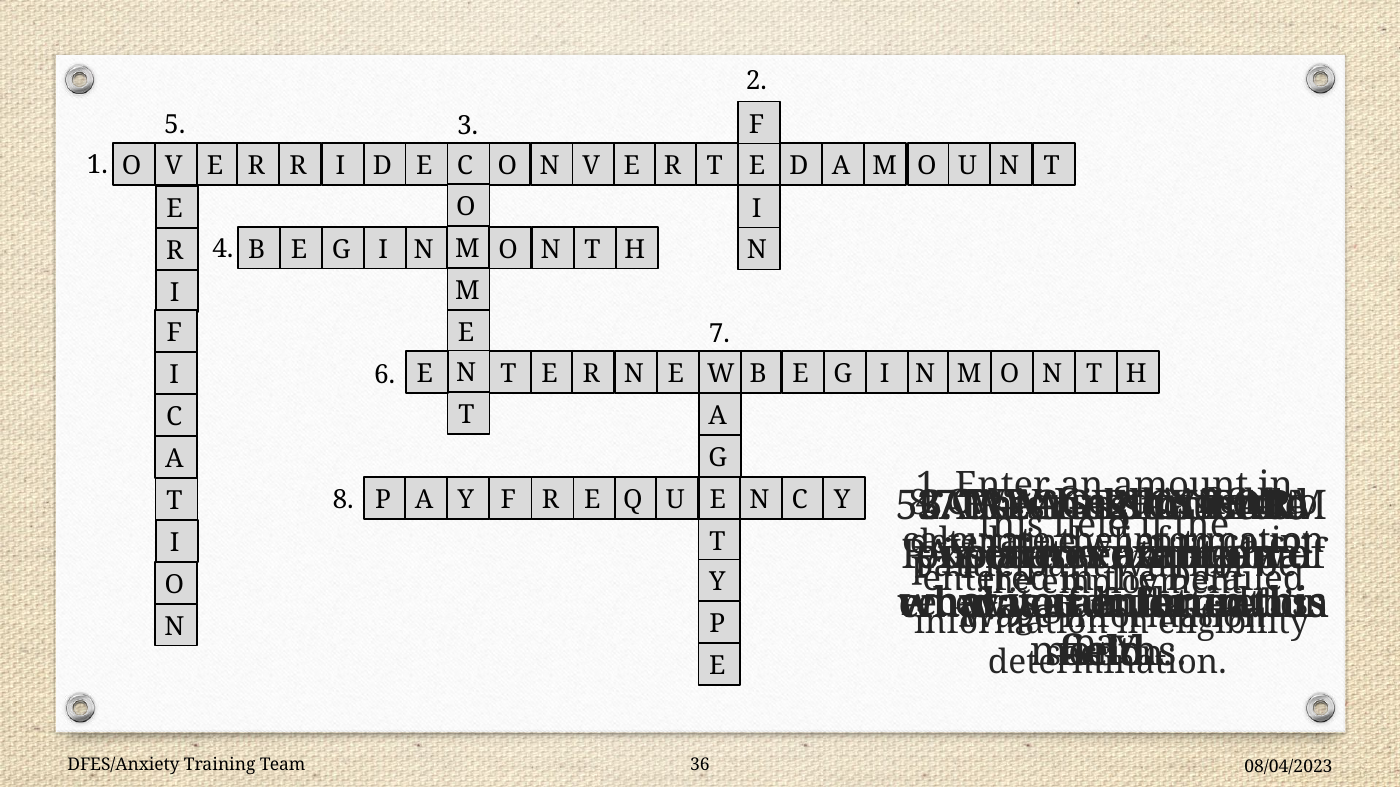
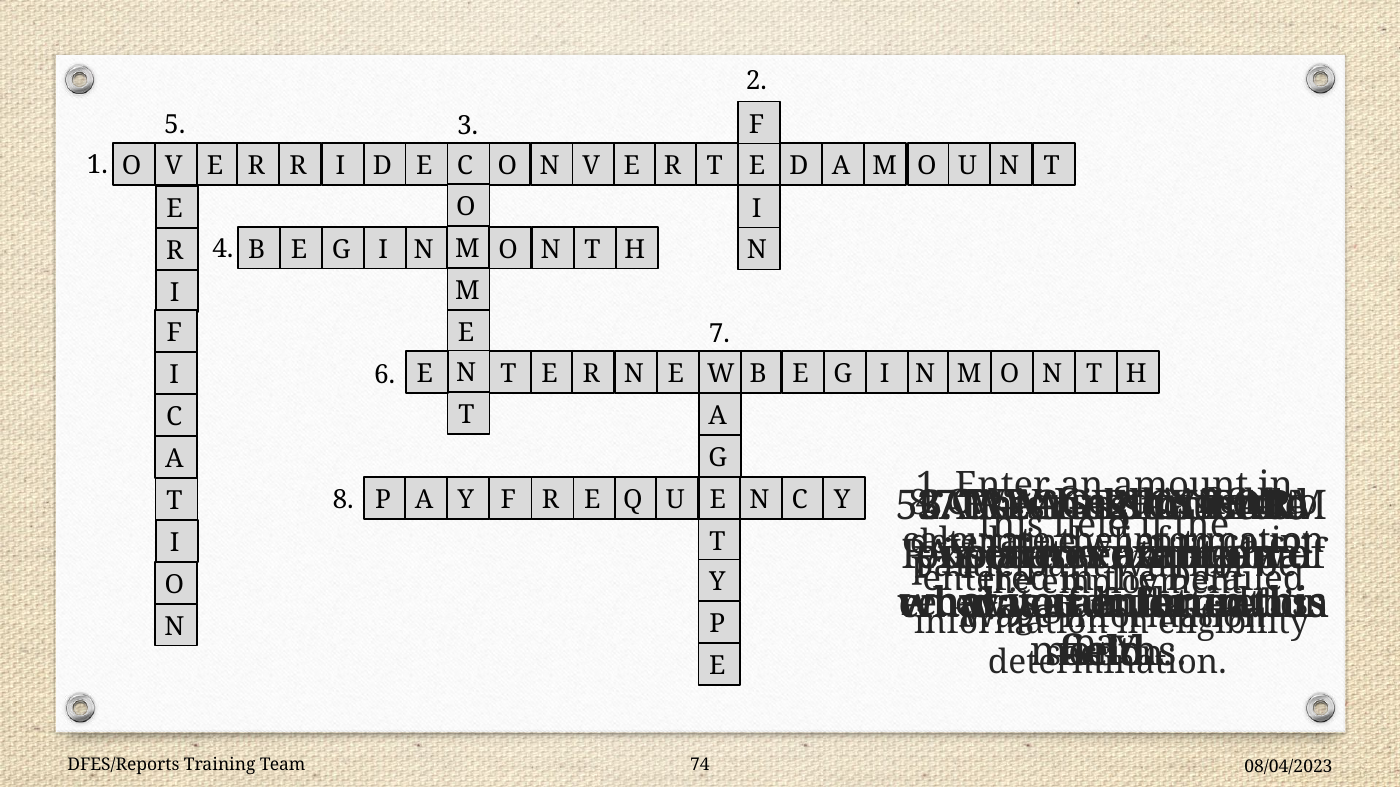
DFES/Anxiety: DFES/Anxiety -> DFES/Reports
36: 36 -> 74
